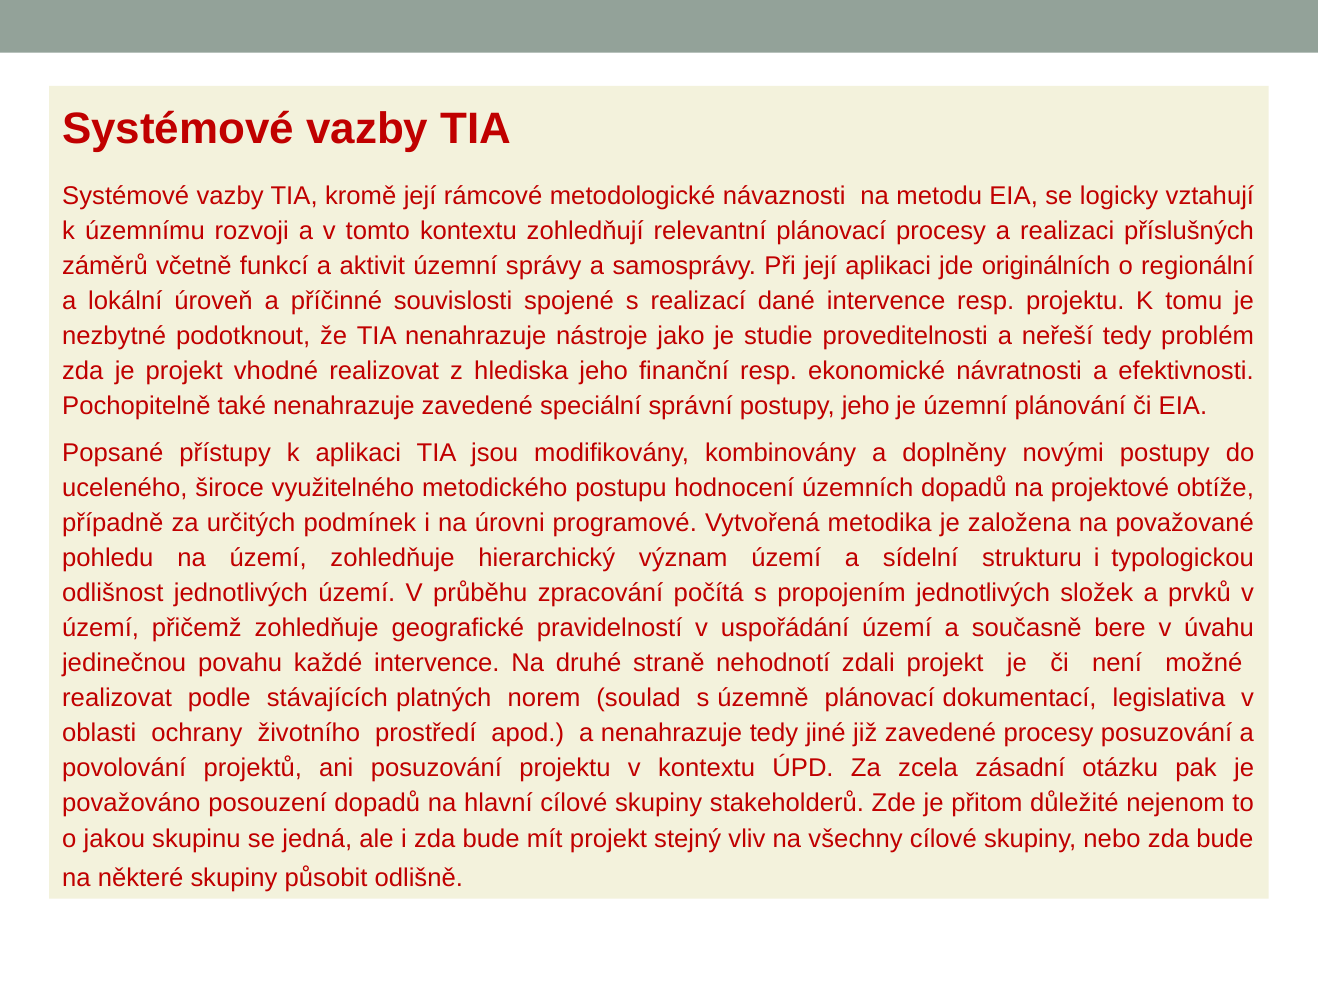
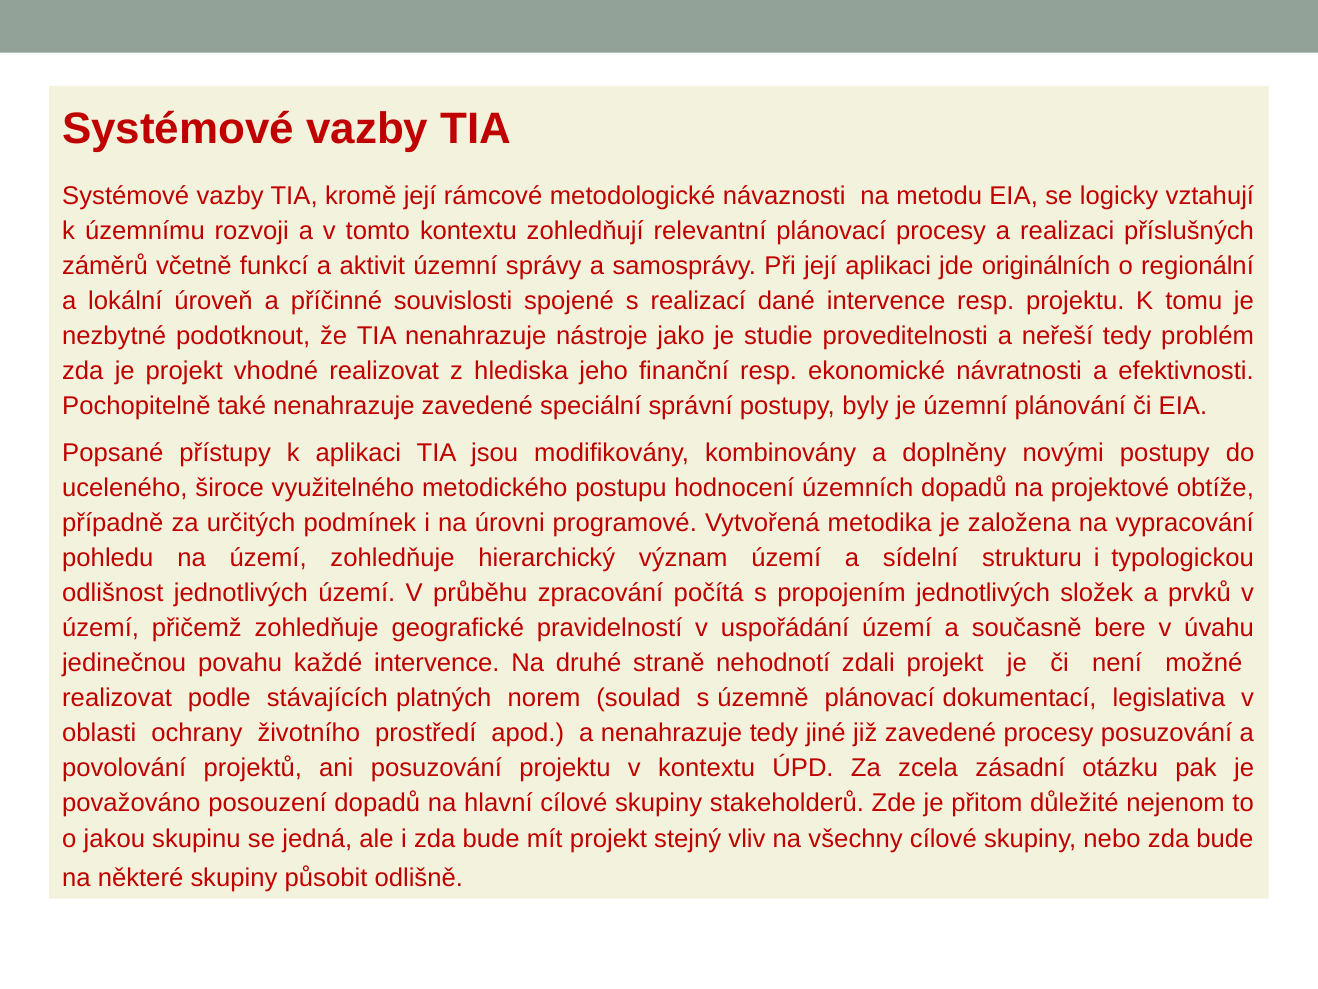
postupy jeho: jeho -> byly
považované: považované -> vypracování
